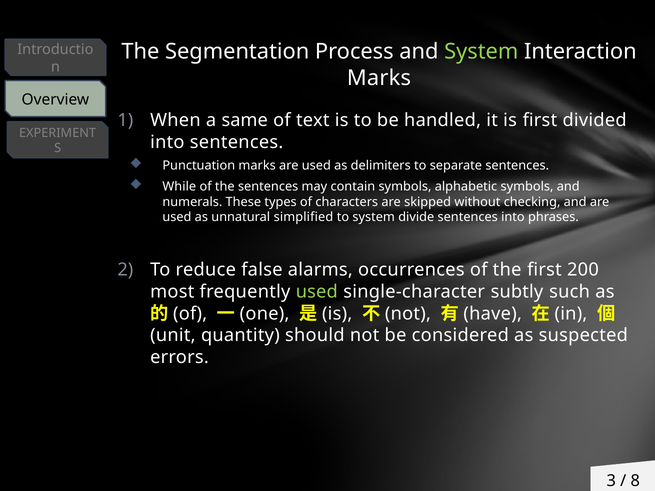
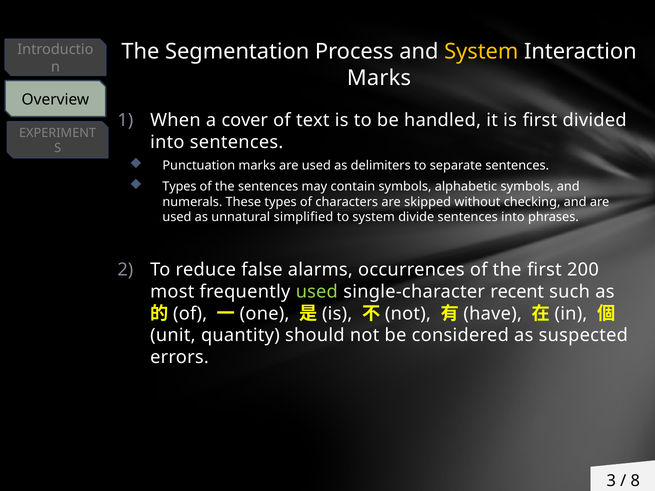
System at (481, 52) colour: light green -> yellow
same: same -> cover
While at (179, 187): While -> Types
subtly: subtly -> recent
